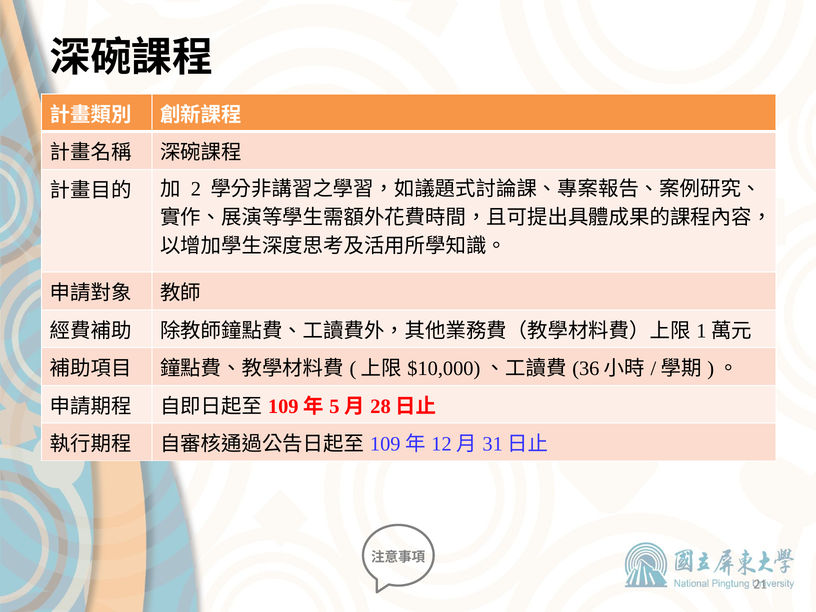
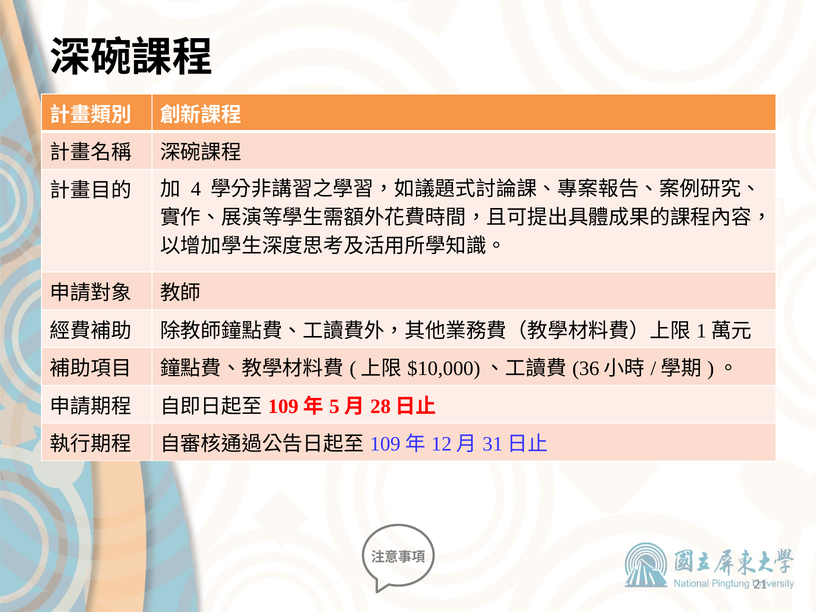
2: 2 -> 4
